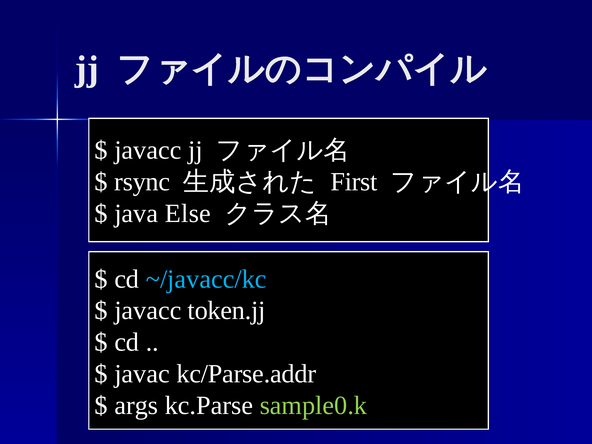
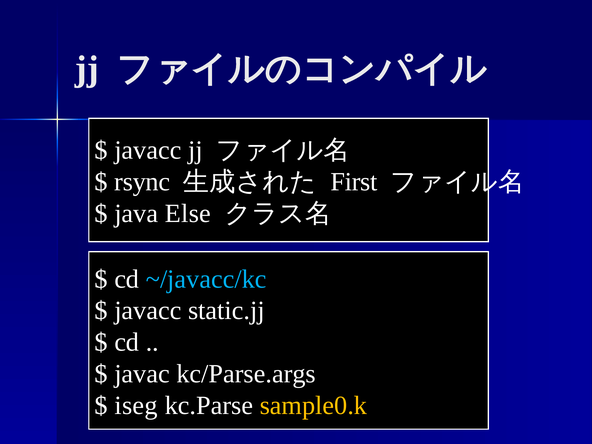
token.jj: token.jj -> static.jj
kc/Parse.addr: kc/Parse.addr -> kc/Parse.args
args: args -> iseg
sample0.k colour: light green -> yellow
